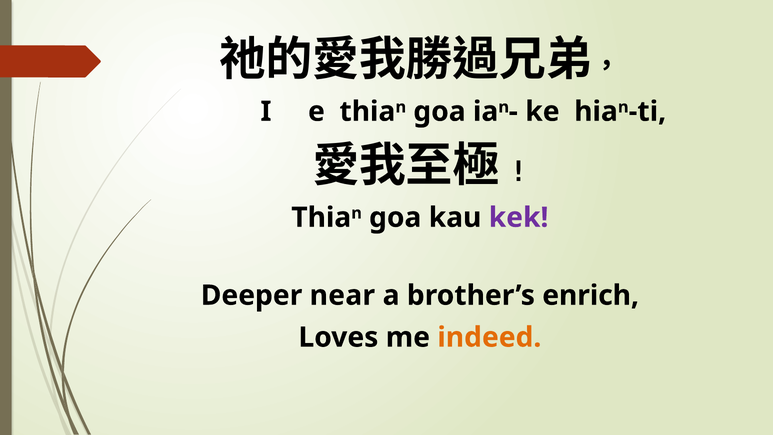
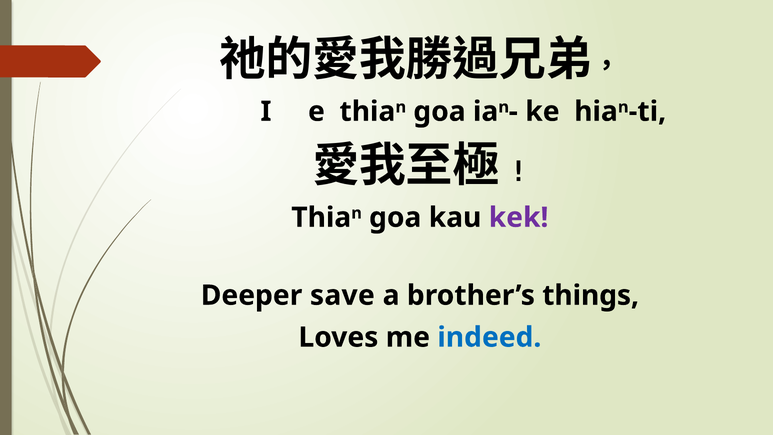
near: near -> save
enrich: enrich -> things
indeed colour: orange -> blue
